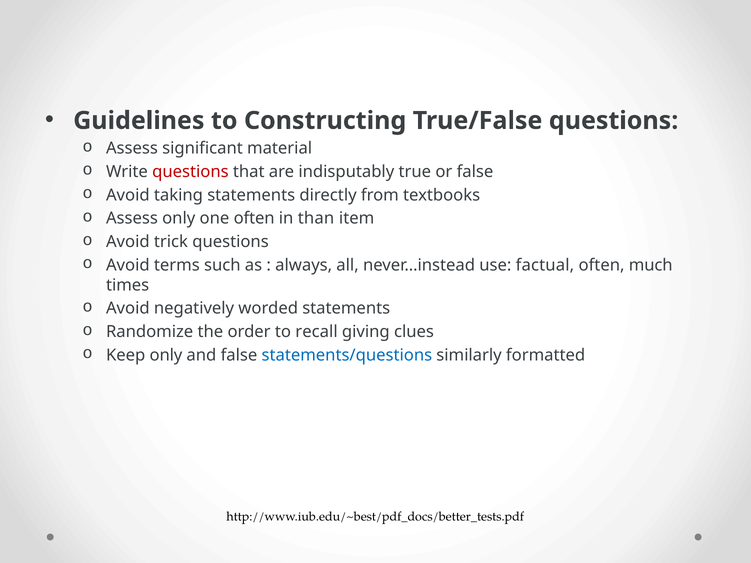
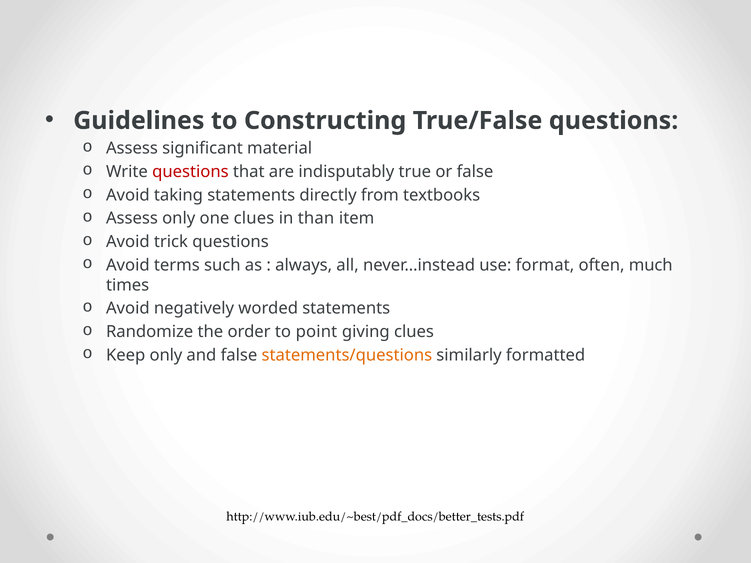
one often: often -> clues
factual: factual -> format
recall: recall -> point
statements/questions colour: blue -> orange
